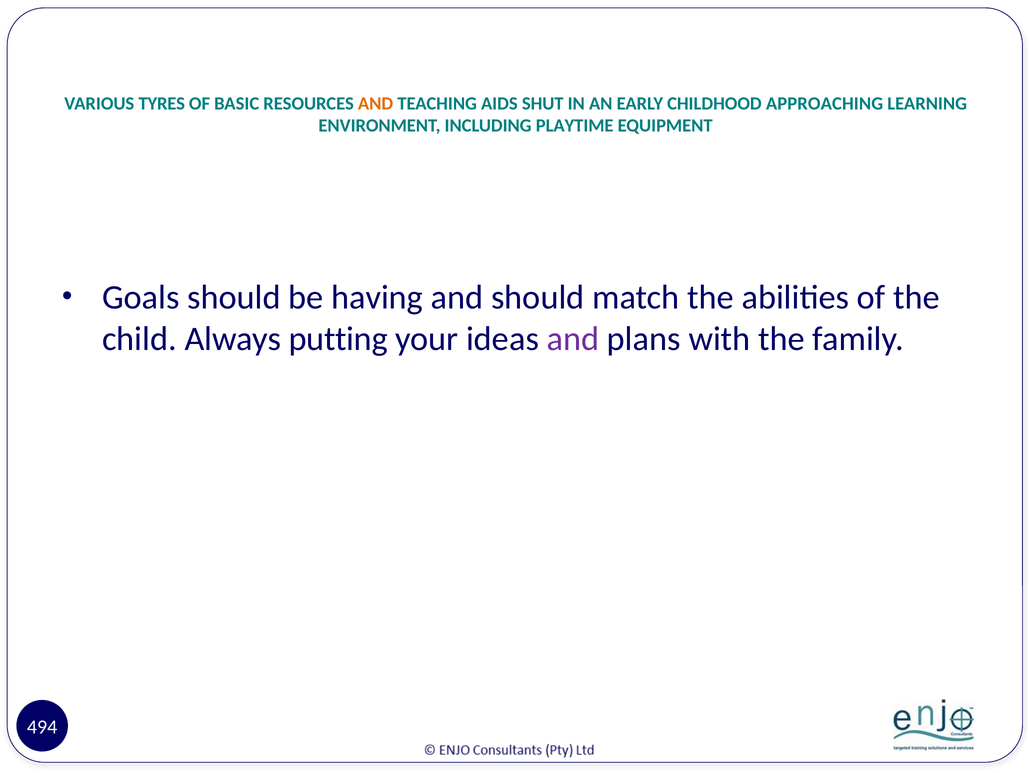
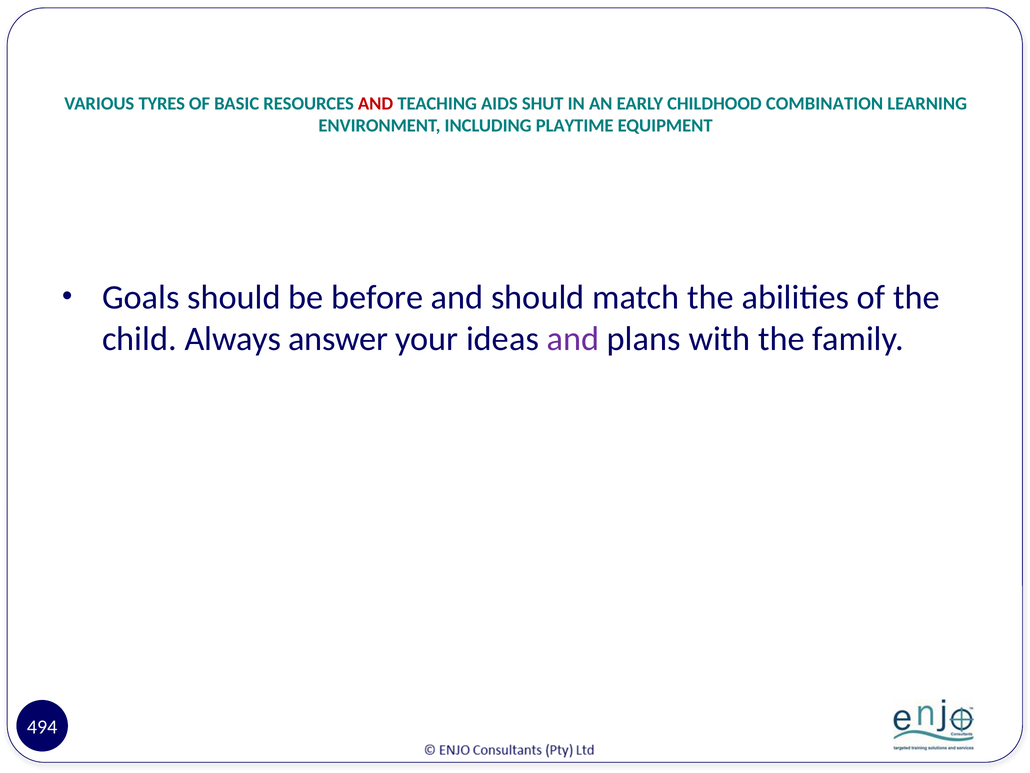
AND at (376, 103) colour: orange -> red
APPROACHING: APPROACHING -> COMBINATION
having: having -> before
putting: putting -> answer
